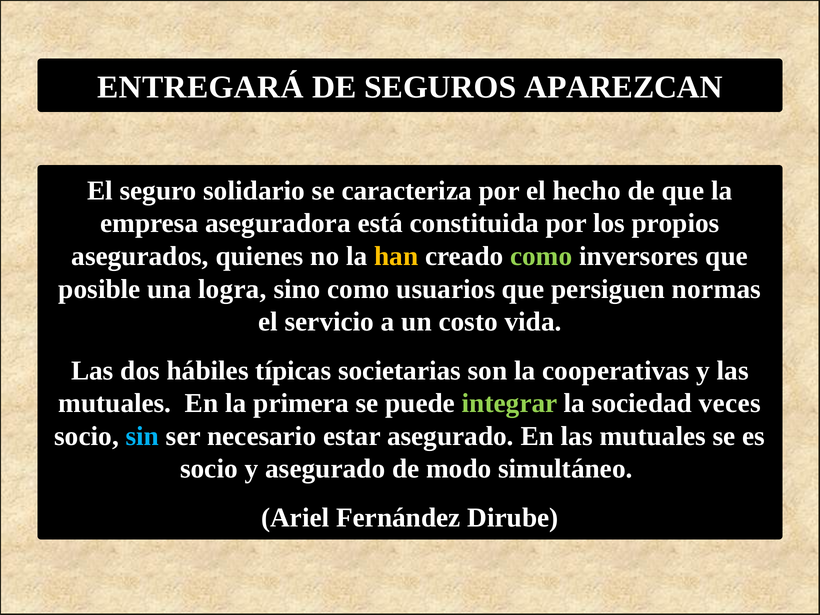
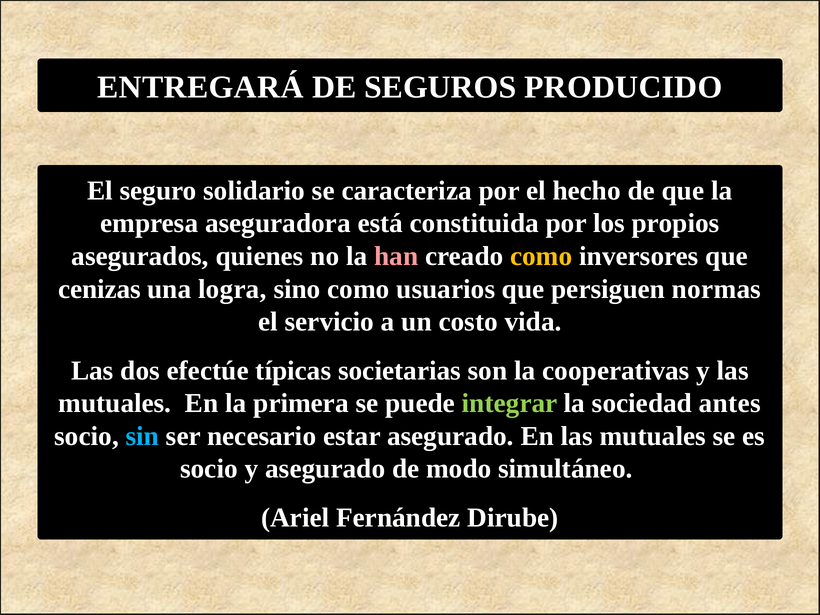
APAREZCAN: APAREZCAN -> PRODUCIDO
han colour: yellow -> pink
como at (541, 256) colour: light green -> yellow
posible: posible -> cenizas
hábiles: hábiles -> efectúe
veces: veces -> antes
